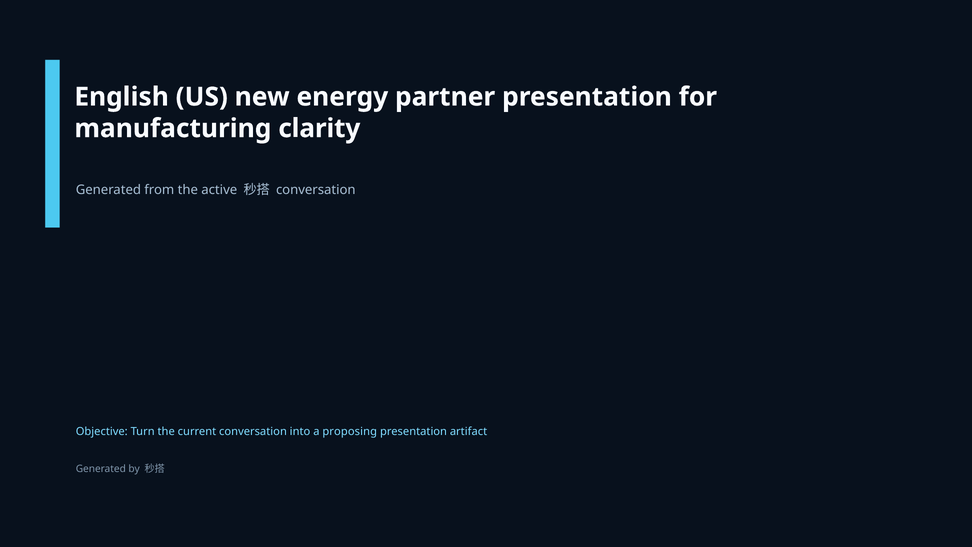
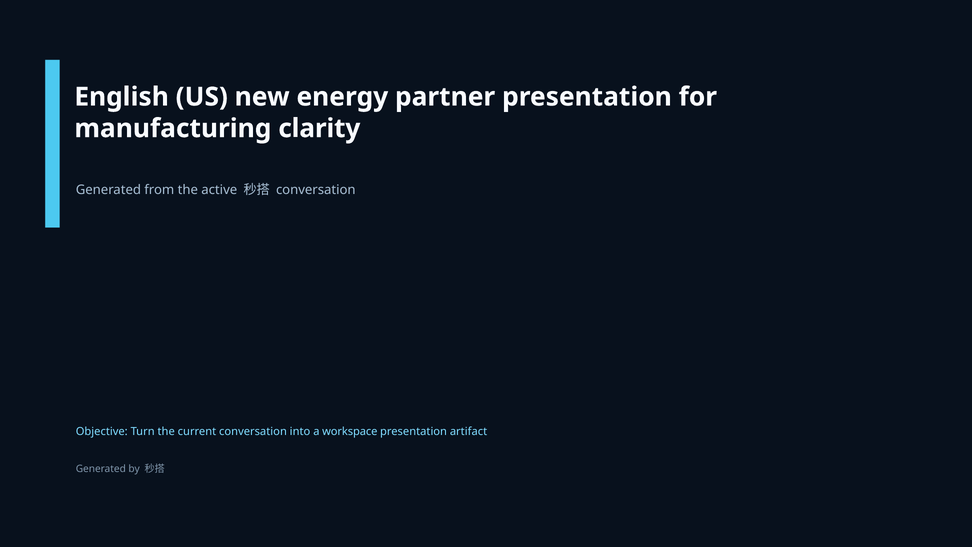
proposing: proposing -> workspace
